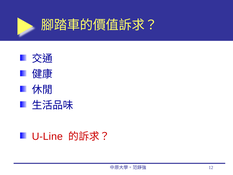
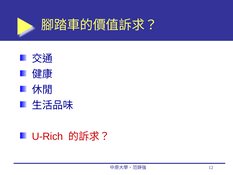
U-Line: U-Line -> U-Rich
